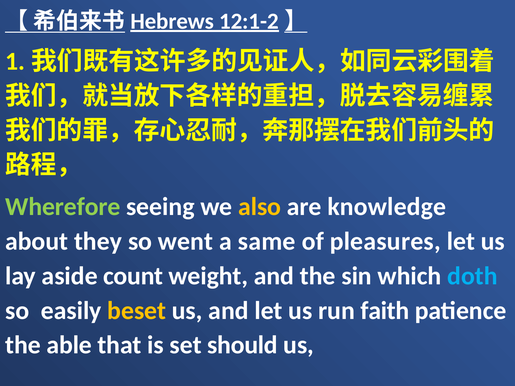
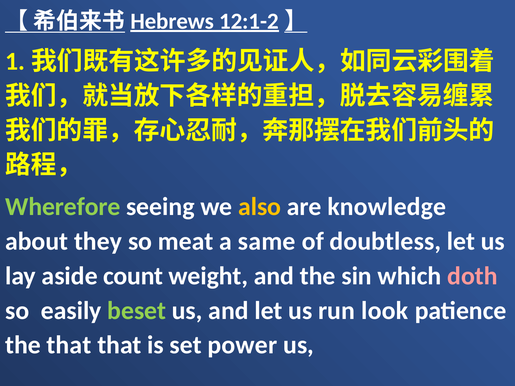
went: went -> meat
pleasures: pleasures -> doubtless
doth colour: light blue -> pink
beset colour: yellow -> light green
faith: faith -> look
the able: able -> that
should: should -> power
